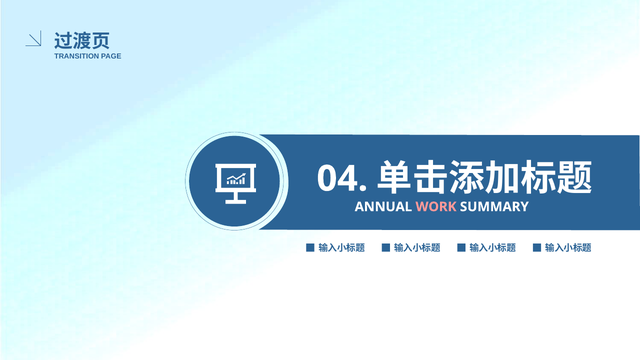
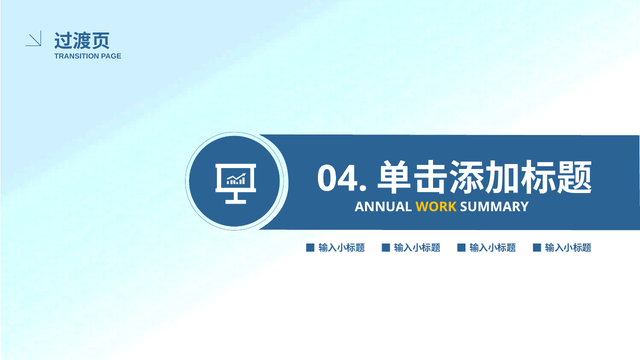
WORK colour: pink -> yellow
